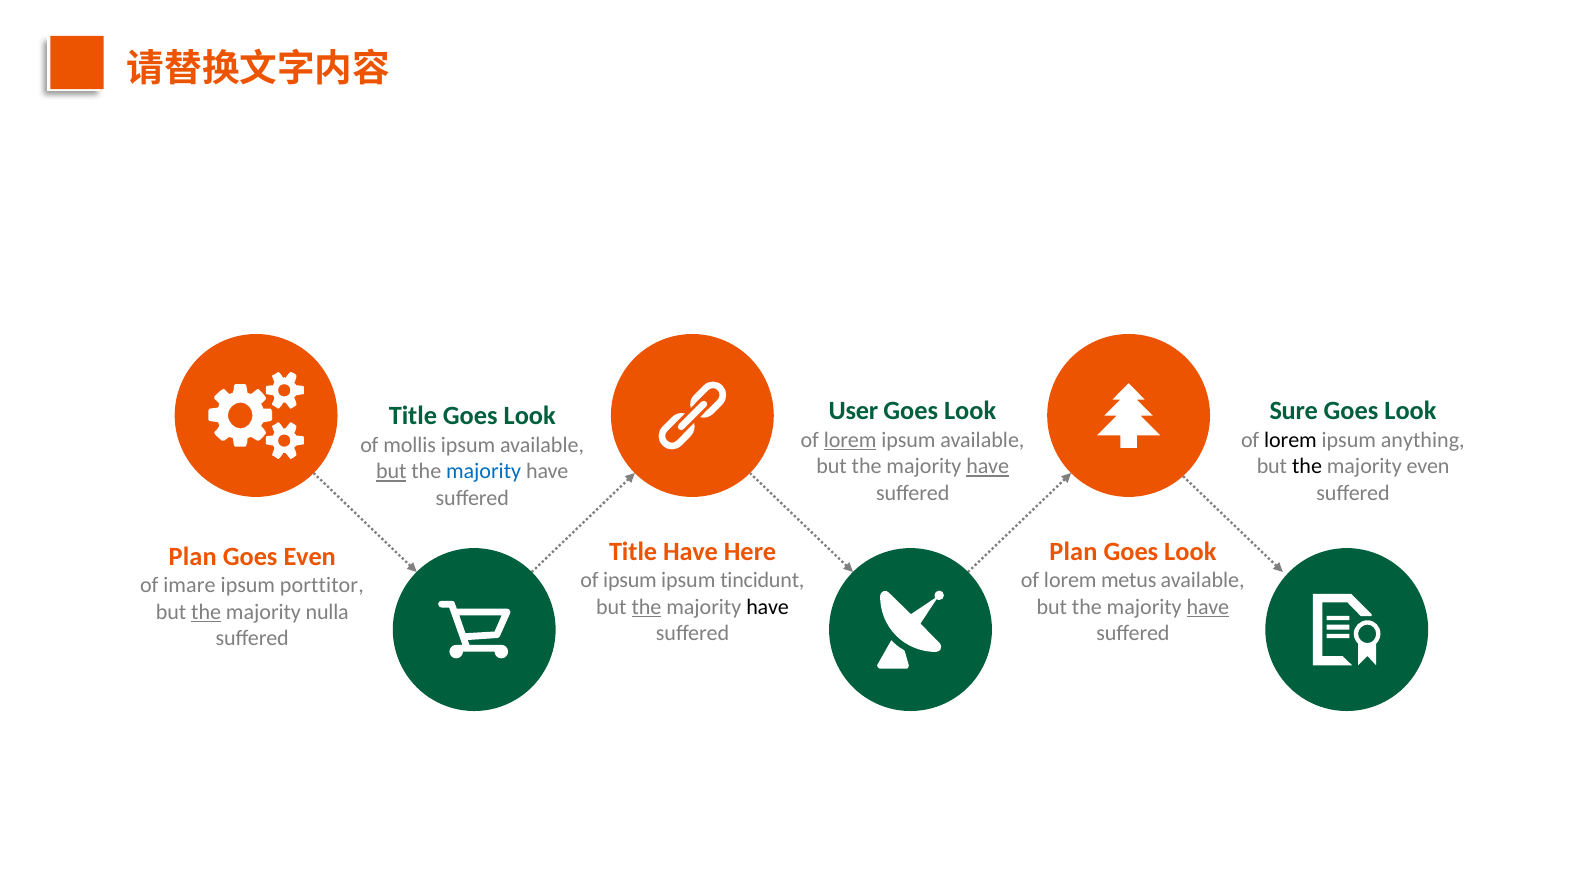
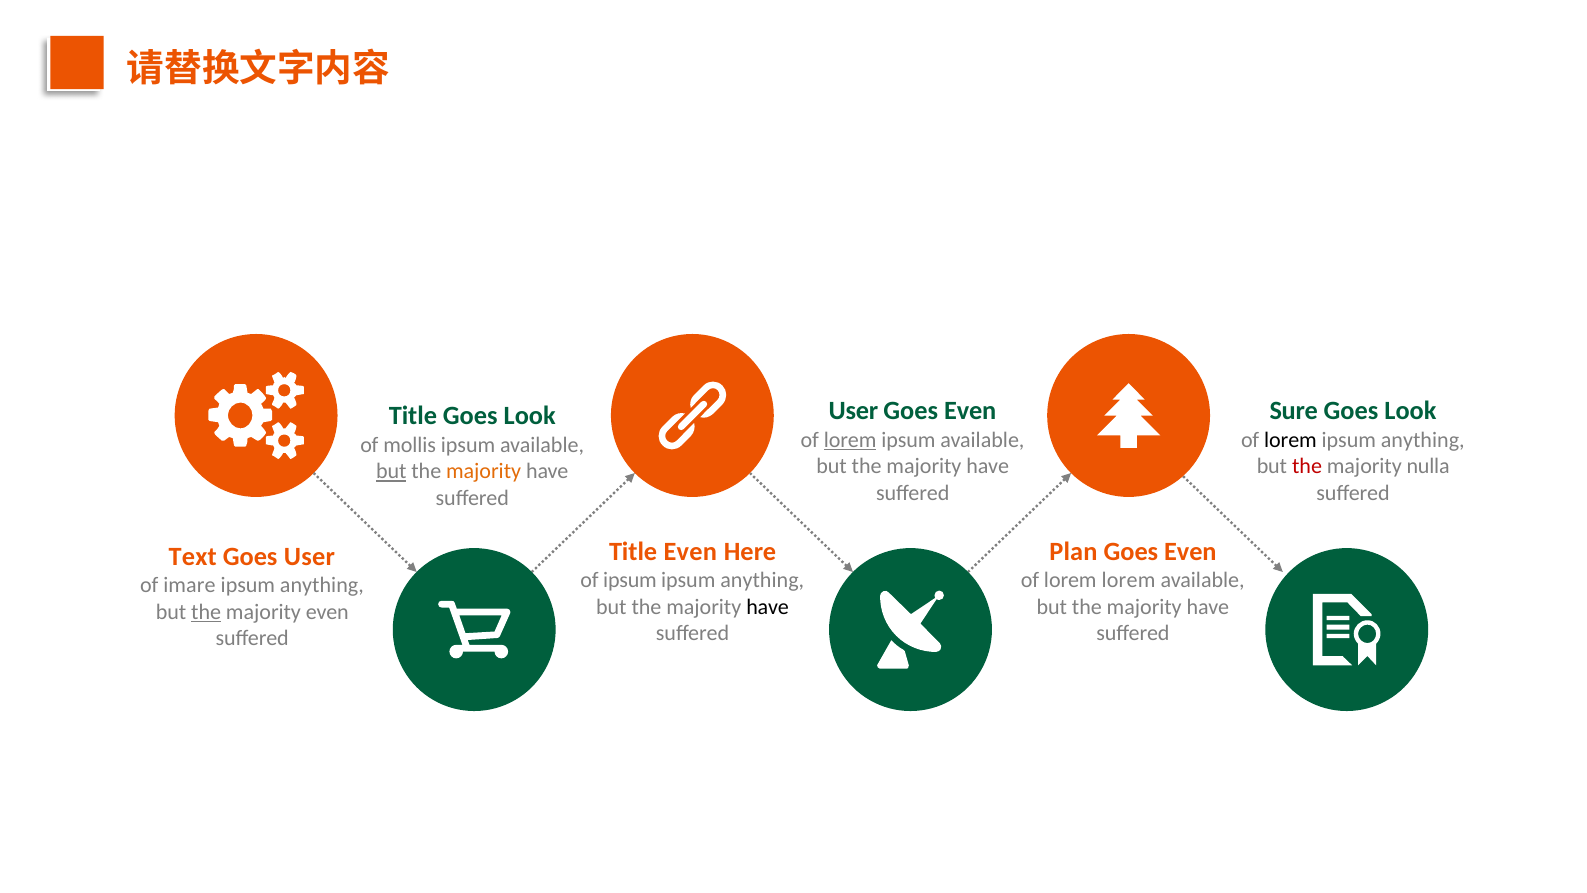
Look at (970, 411): Look -> Even
have at (988, 466) underline: present -> none
the at (1307, 466) colour: black -> red
majority even: even -> nulla
majority at (484, 471) colour: blue -> orange
Title Have: Have -> Even
Look at (1190, 552): Look -> Even
Plan at (193, 557): Plan -> Text
Goes Even: Even -> User
tincidunt at (762, 580): tincidunt -> anything
lorem metus: metus -> lorem
porttitor at (322, 585): porttitor -> anything
the at (647, 607) underline: present -> none
have at (1208, 607) underline: present -> none
majority nulla: nulla -> even
